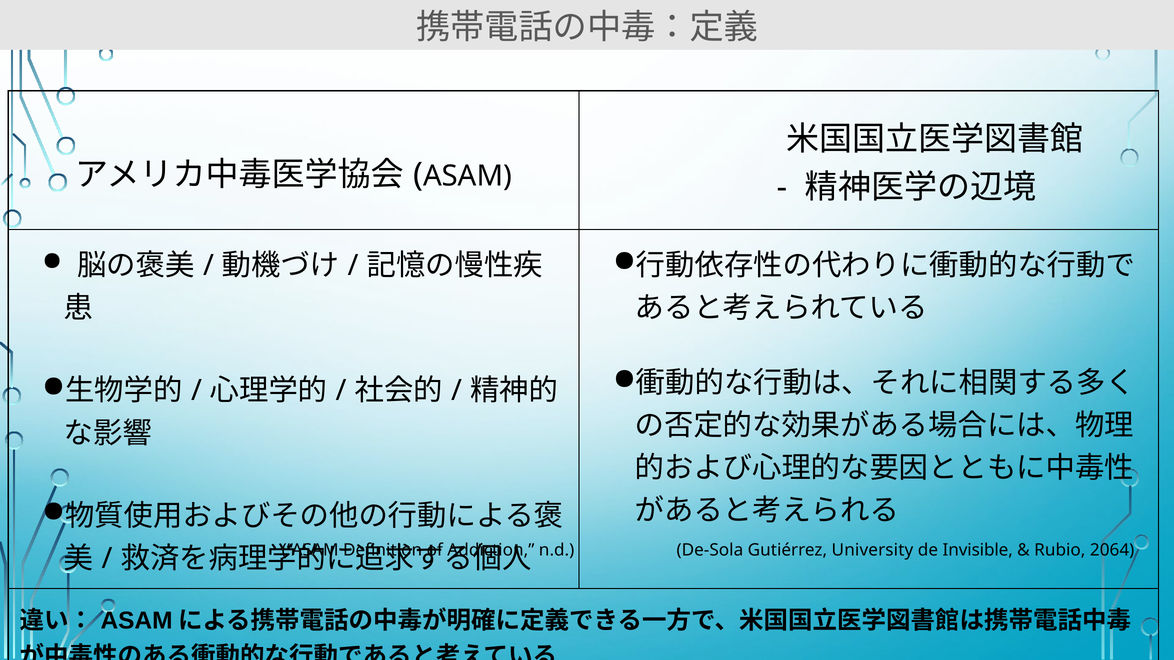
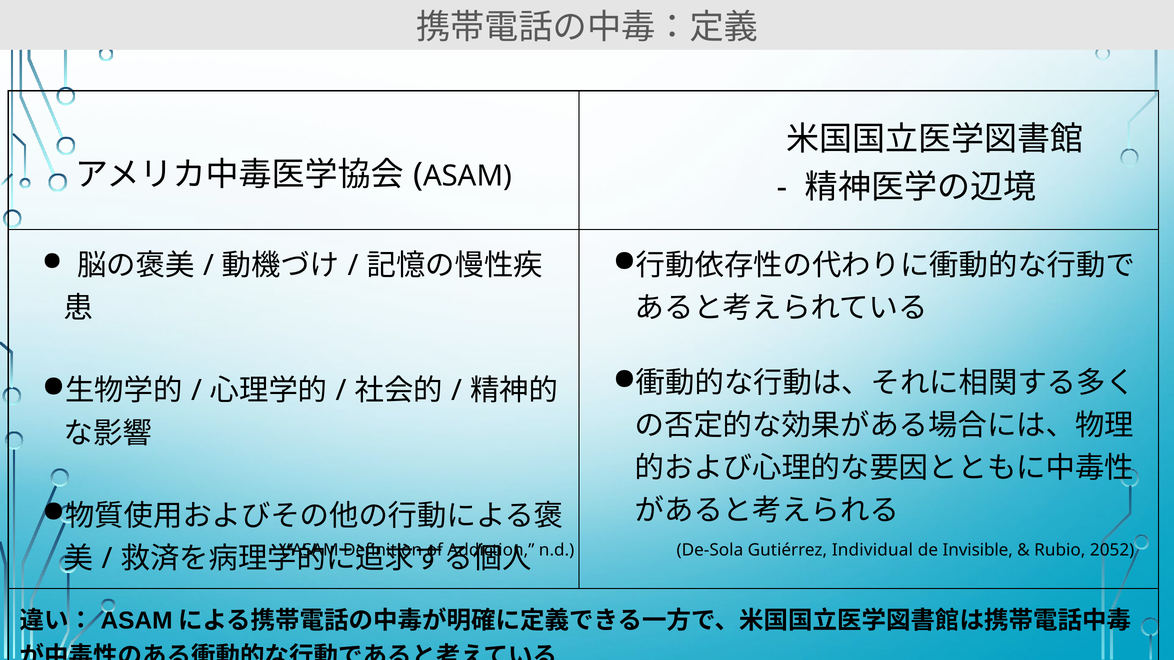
University: University -> Individual
2064: 2064 -> 2052
